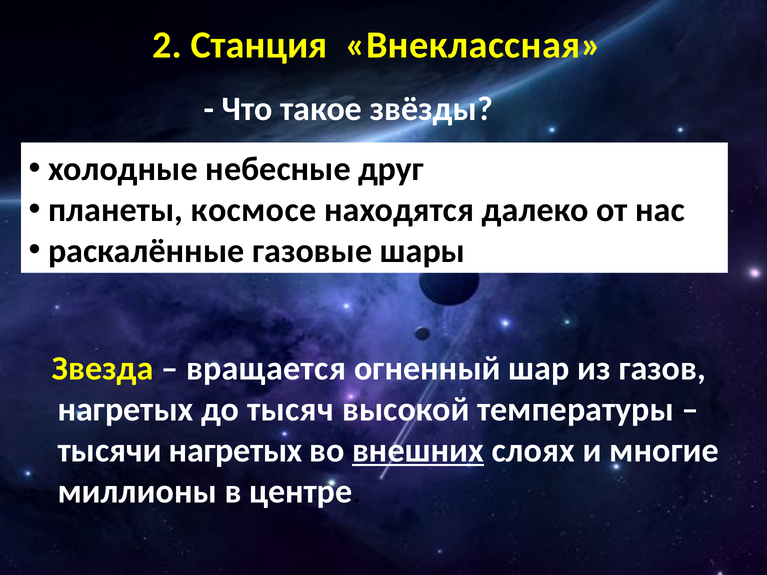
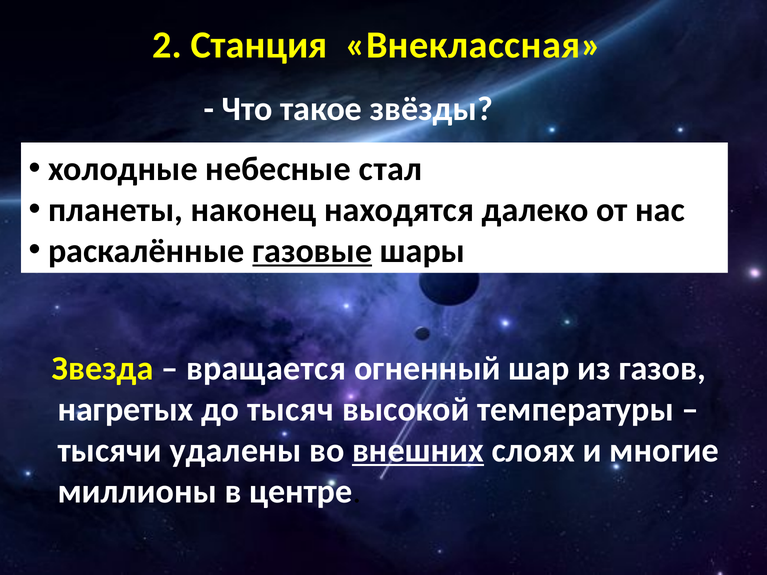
друг: друг -> стал
космосе: космосе -> наконец
газовые underline: none -> present
тысячи нагретых: нагретых -> удалены
